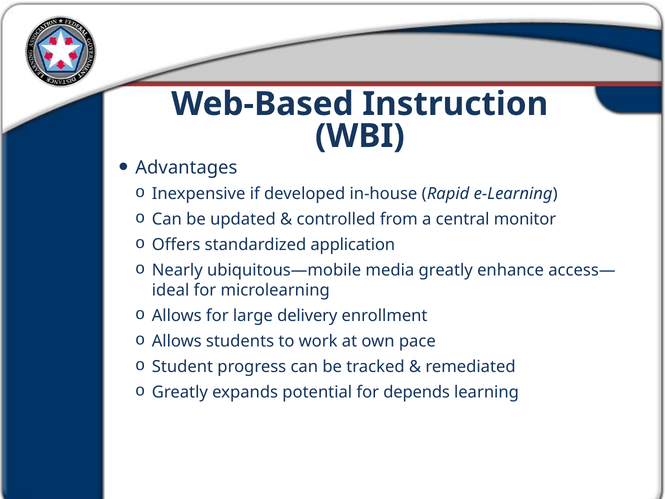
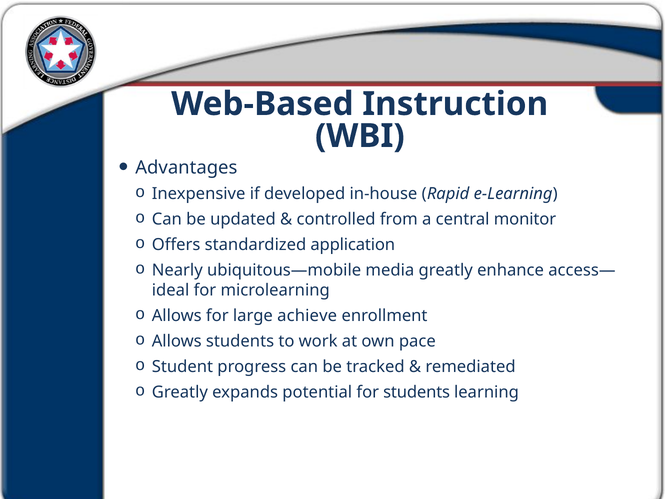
delivery: delivery -> achieve
for depends: depends -> students
